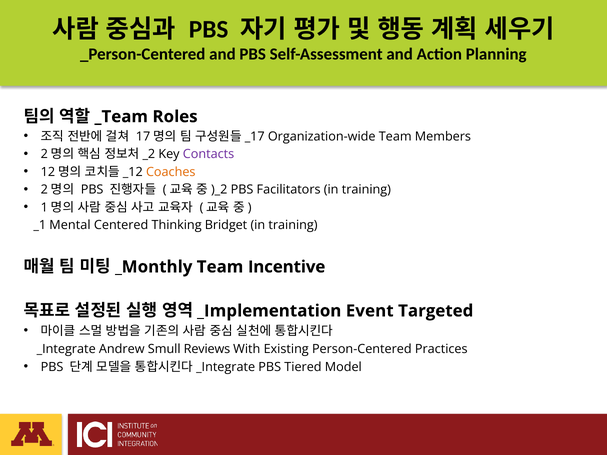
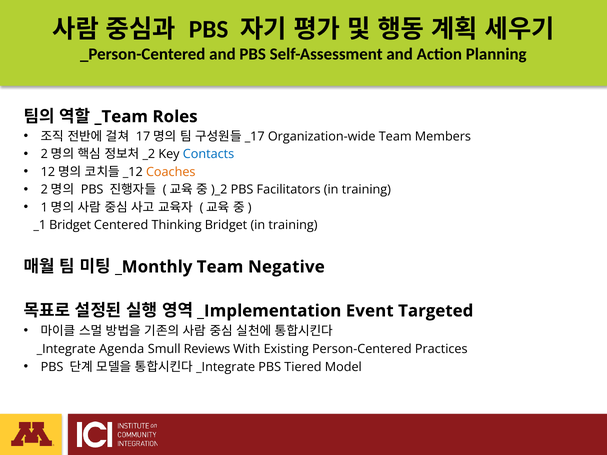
Contacts colour: purple -> blue
_1 Mental: Mental -> Bridget
Incentive: Incentive -> Negative
Andrew: Andrew -> Agenda
